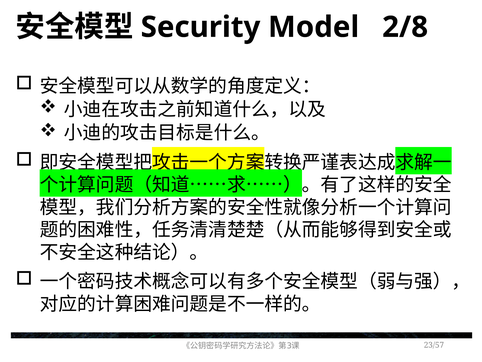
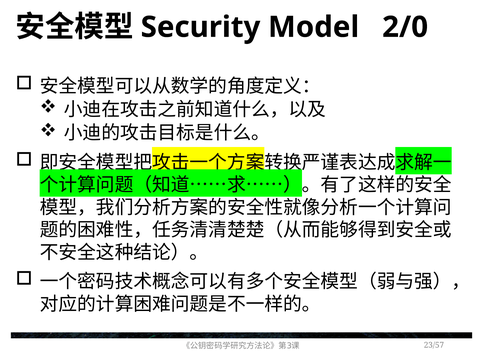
2/8: 2/8 -> 2/0
